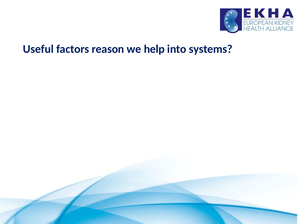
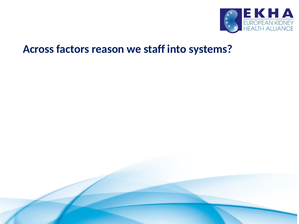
Useful: Useful -> Across
help: help -> staff
